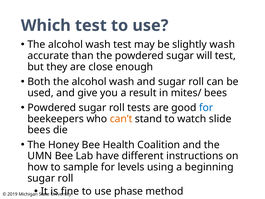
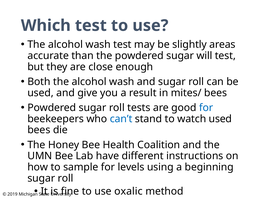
slightly wash: wash -> areas
can’t colour: orange -> blue
watch slide: slide -> used
phase: phase -> oxalic
